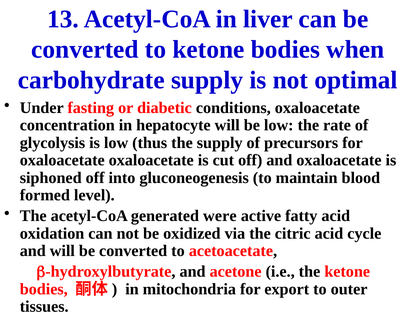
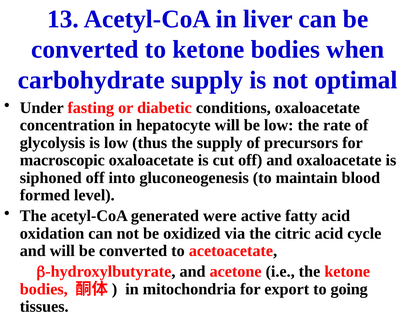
oxaloacetate at (62, 160): oxaloacetate -> macroscopic
outer: outer -> going
